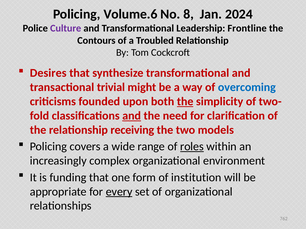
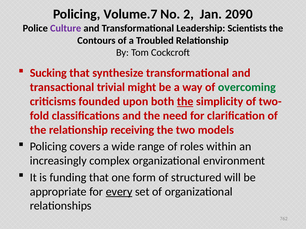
Volume.6: Volume.6 -> Volume.7
8: 8 -> 2
2024: 2024 -> 2090
Frontline: Frontline -> Scientists
Desires: Desires -> Sucking
overcoming colour: blue -> green
and at (132, 116) underline: present -> none
roles underline: present -> none
institution: institution -> structured
